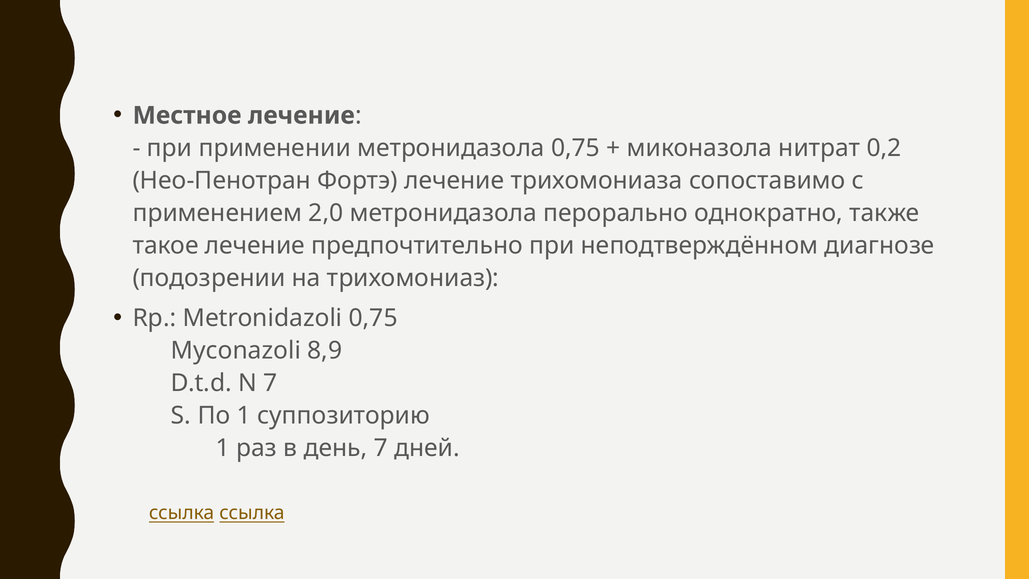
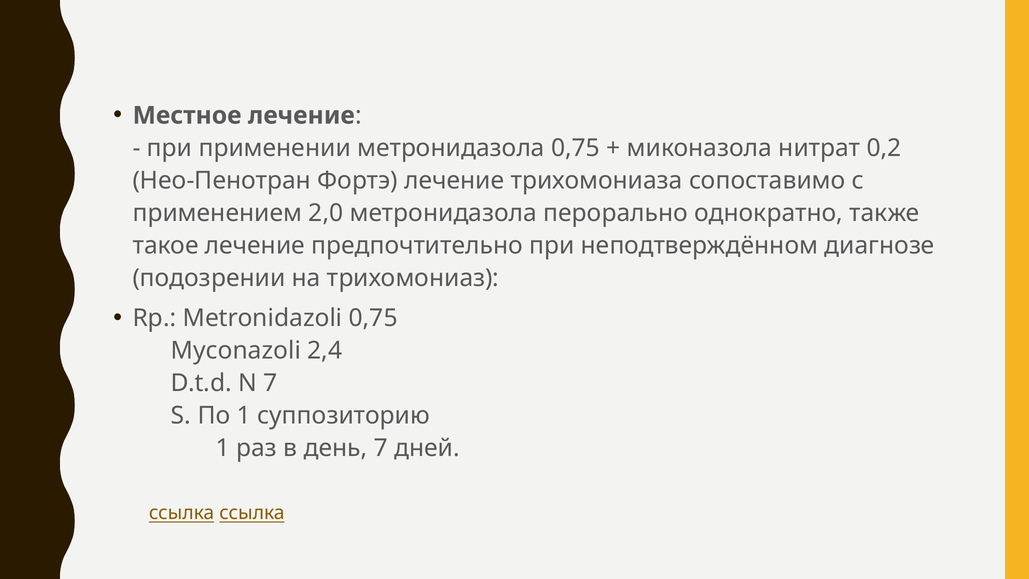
8,9: 8,9 -> 2,4
